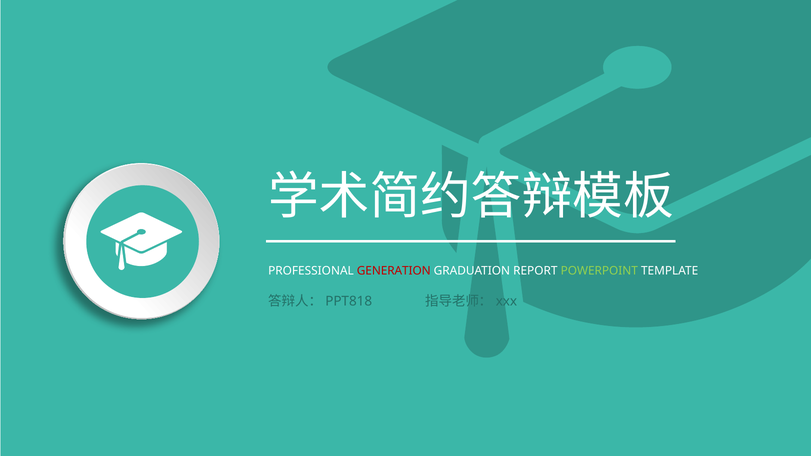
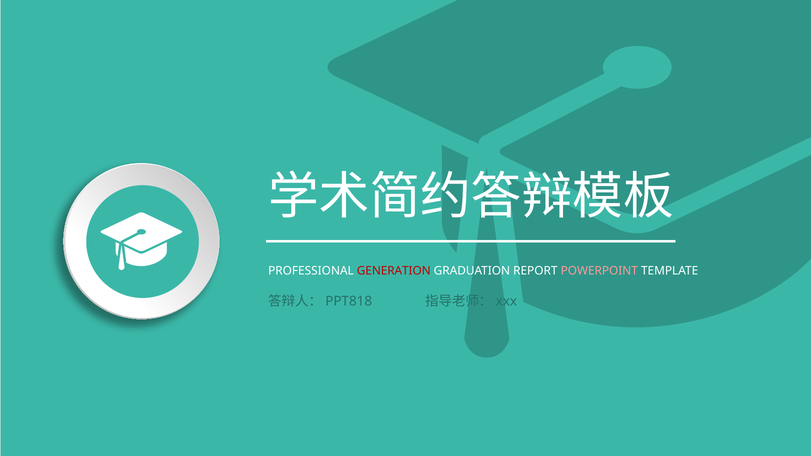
POWERPOINT colour: light green -> pink
